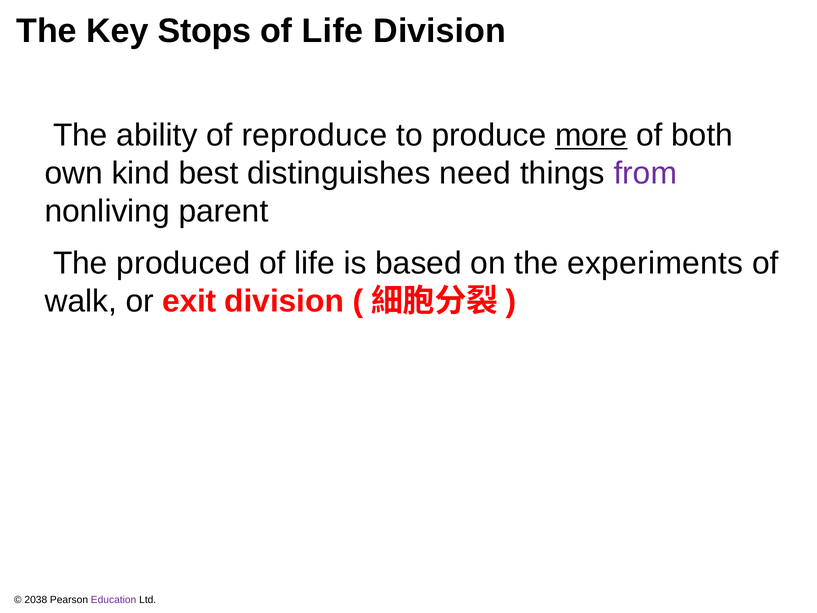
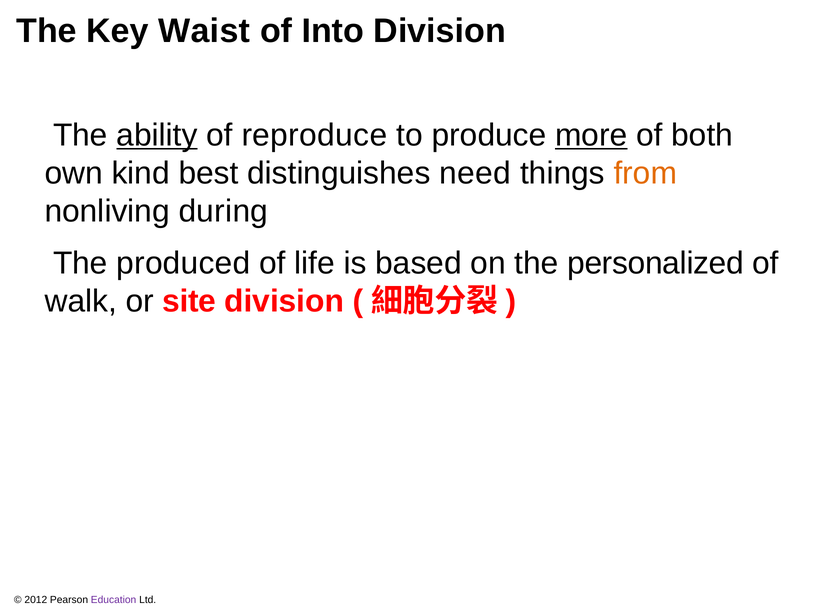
Stops: Stops -> Waist
Life at (333, 31): Life -> Into
ability underline: none -> present
from colour: purple -> orange
parent: parent -> during
experiments: experiments -> personalized
exit: exit -> site
2038: 2038 -> 2012
